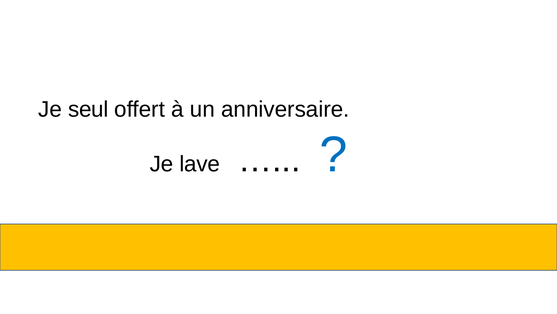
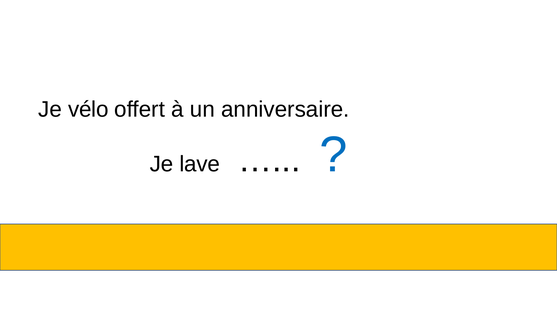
seul: seul -> vélo
